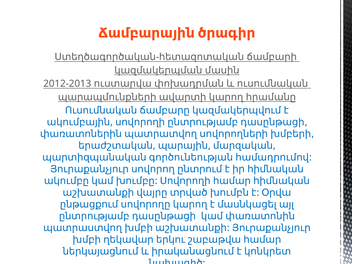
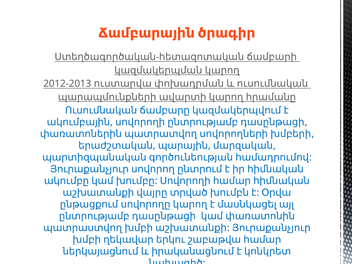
կազմակերպման մասին: մասին -> կարող
